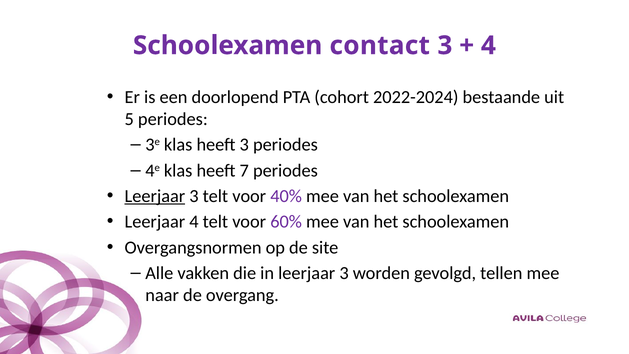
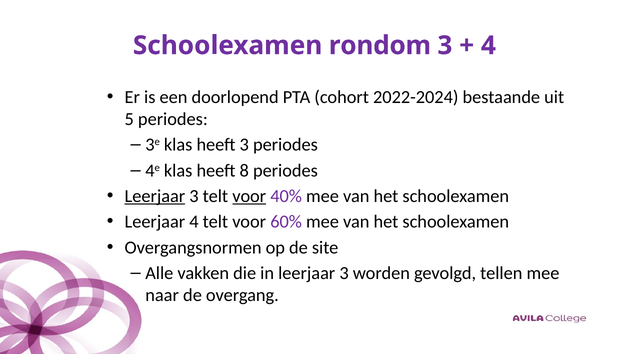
contact: contact -> rondom
7: 7 -> 8
voor at (249, 196) underline: none -> present
